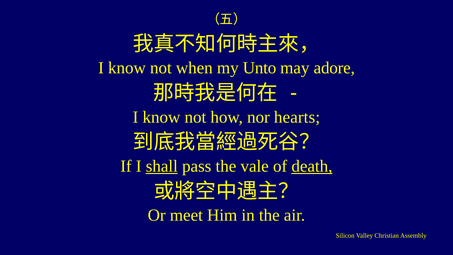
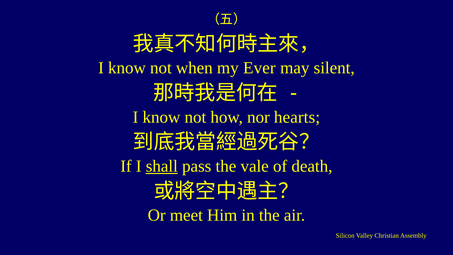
Unto: Unto -> Ever
adore: adore -> silent
death underline: present -> none
